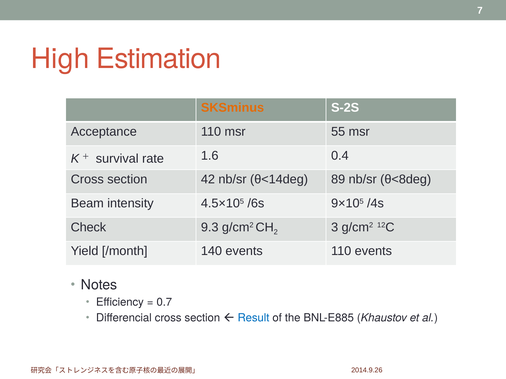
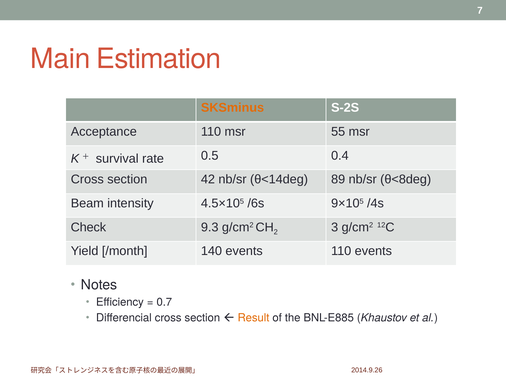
High: High -> Main
1.6: 1.6 -> 0.5
Result colour: blue -> orange
